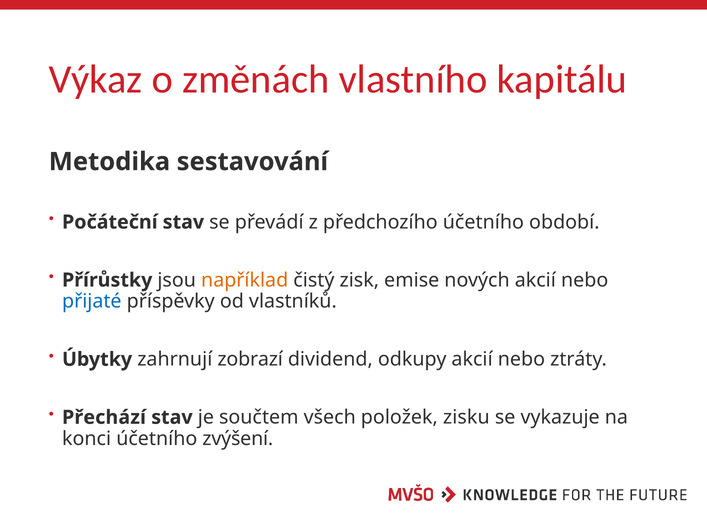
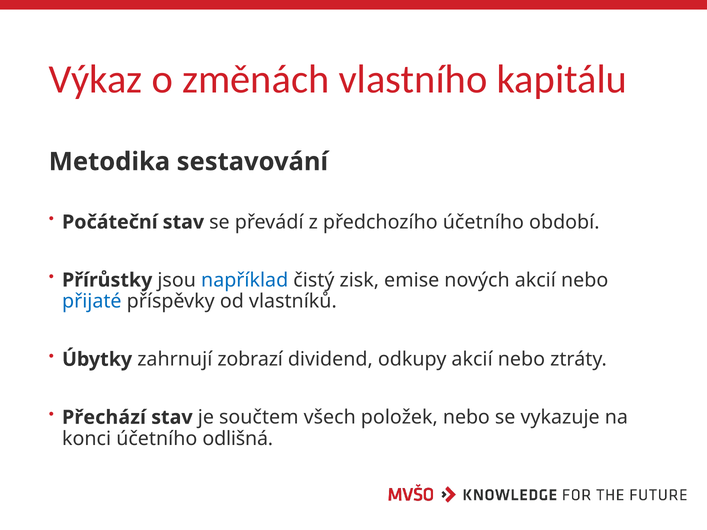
například colour: orange -> blue
položek zisku: zisku -> nebo
zvýšení: zvýšení -> odlišná
